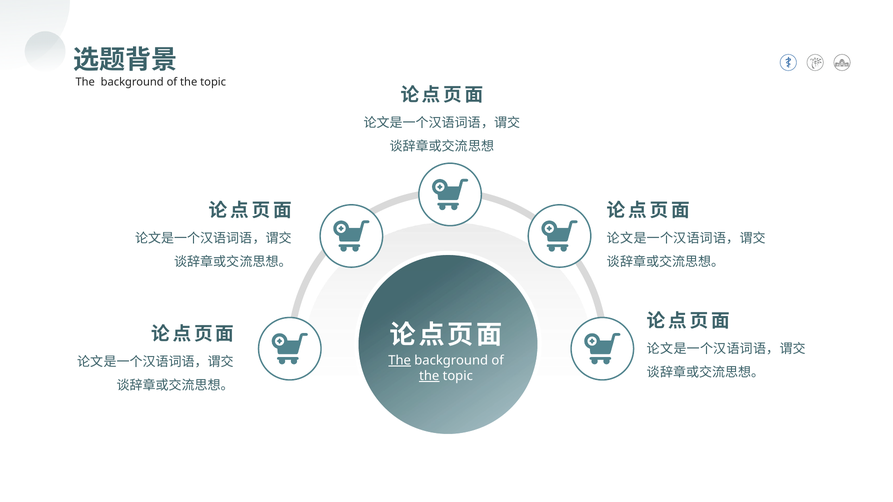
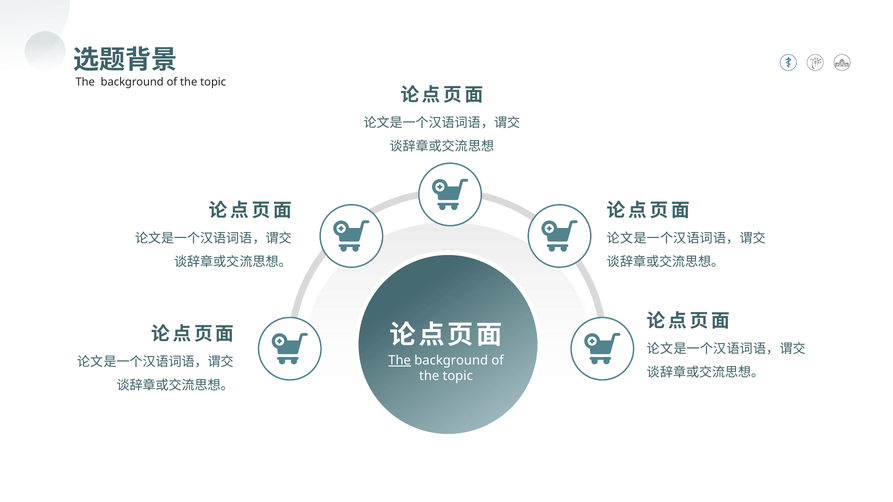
the at (429, 376) underline: present -> none
